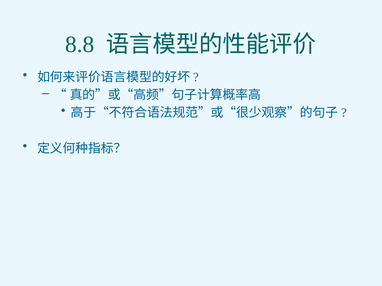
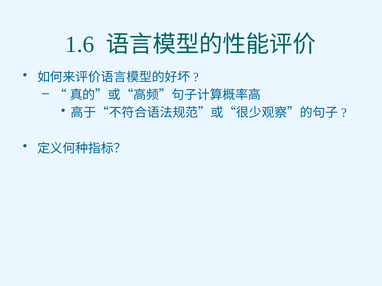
8.8: 8.8 -> 1.6
